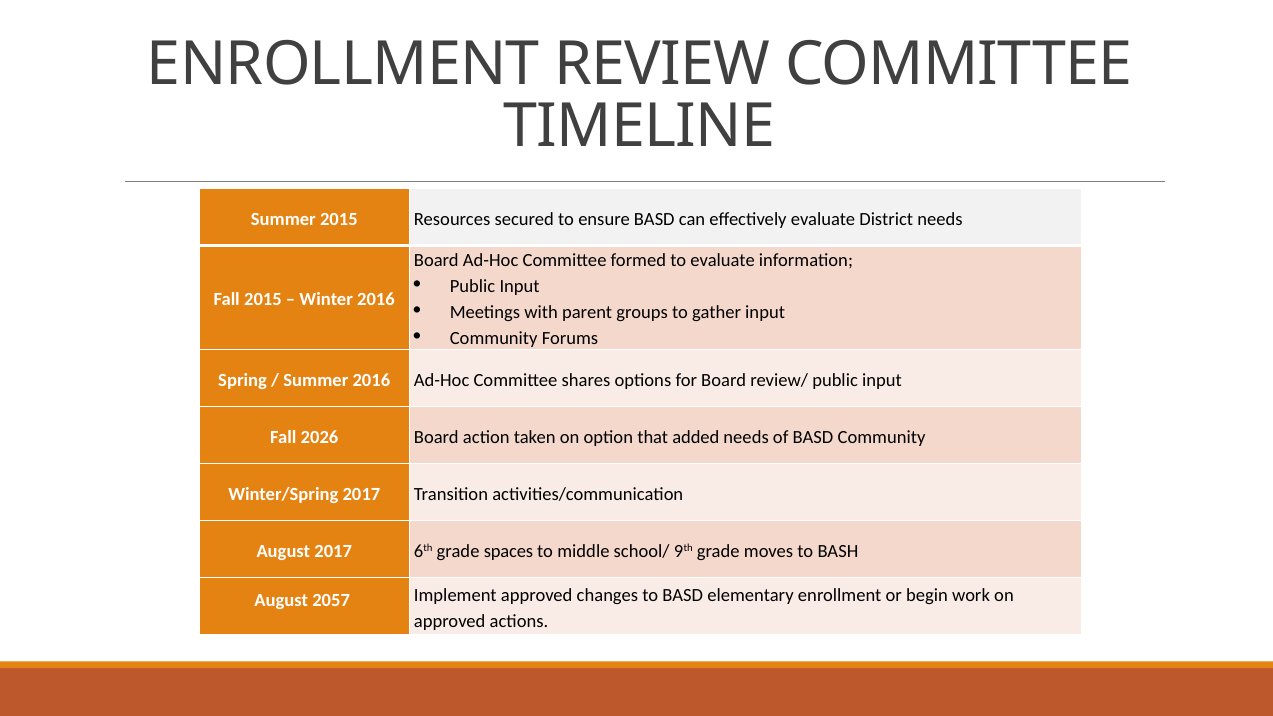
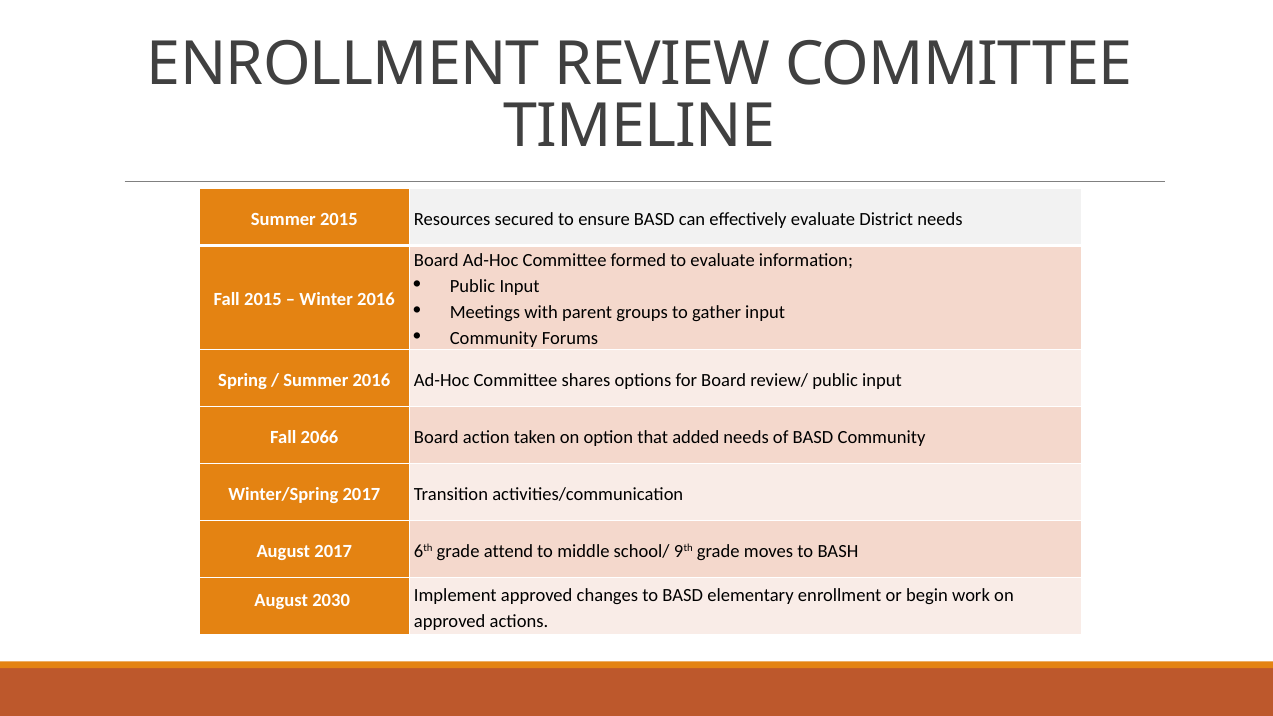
2026: 2026 -> 2066
spaces: spaces -> attend
2057: 2057 -> 2030
